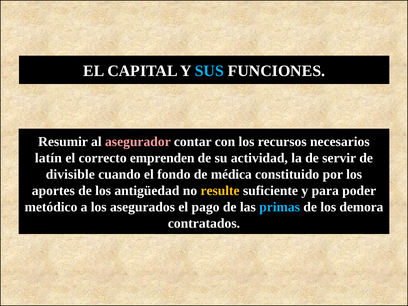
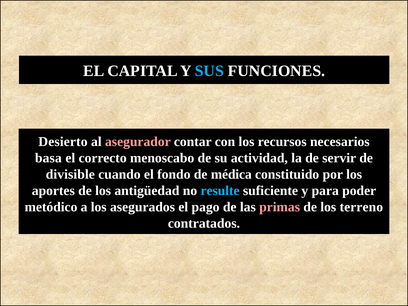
Resumir: Resumir -> Desierto
latín: latín -> basa
emprenden: emprenden -> menoscabo
resulte colour: yellow -> light blue
primas colour: light blue -> pink
demora: demora -> terreno
